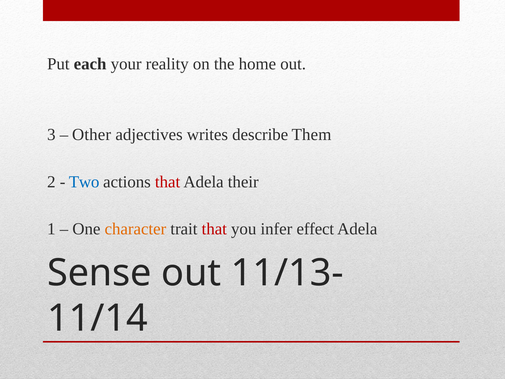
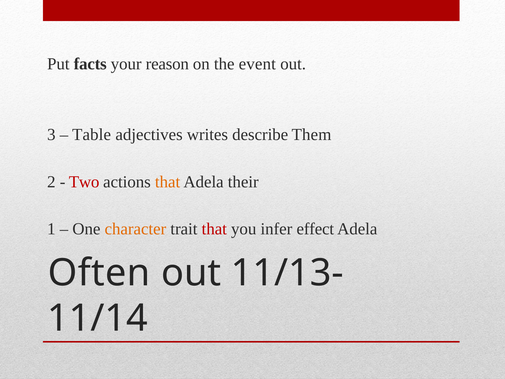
each: each -> facts
reality: reality -> reason
home: home -> event
Other: Other -> Table
Two colour: blue -> red
that at (168, 182) colour: red -> orange
Sense: Sense -> Often
